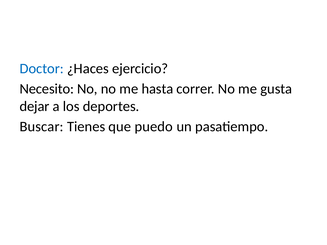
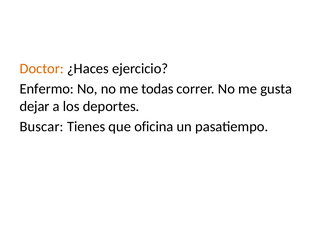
Doctor colour: blue -> orange
Necesito: Necesito -> Enfermo
hasta: hasta -> todas
puedo: puedo -> oficina
